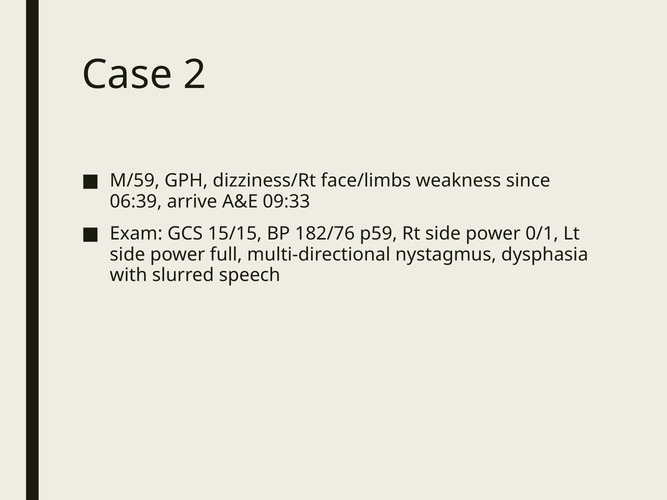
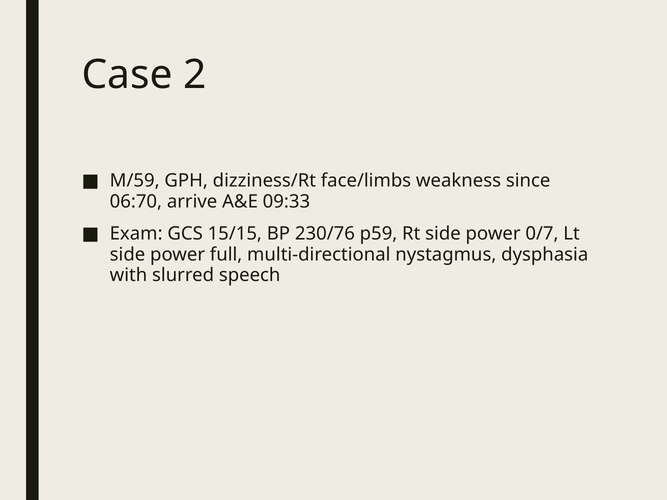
06:39: 06:39 -> 06:70
182/76: 182/76 -> 230/76
0/1: 0/1 -> 0/7
